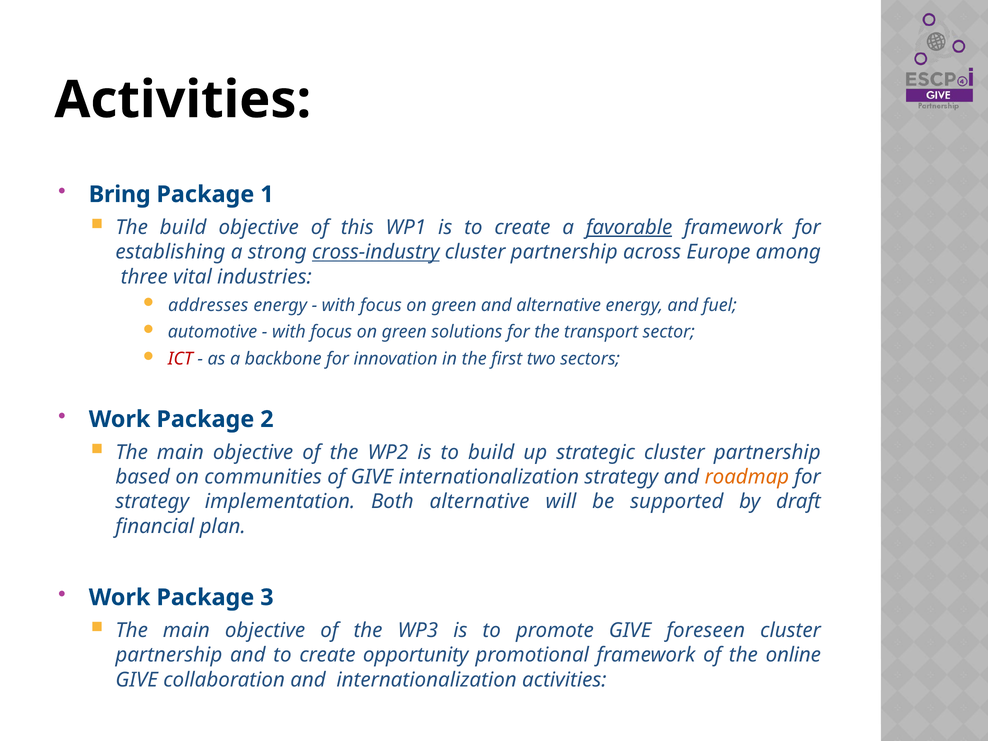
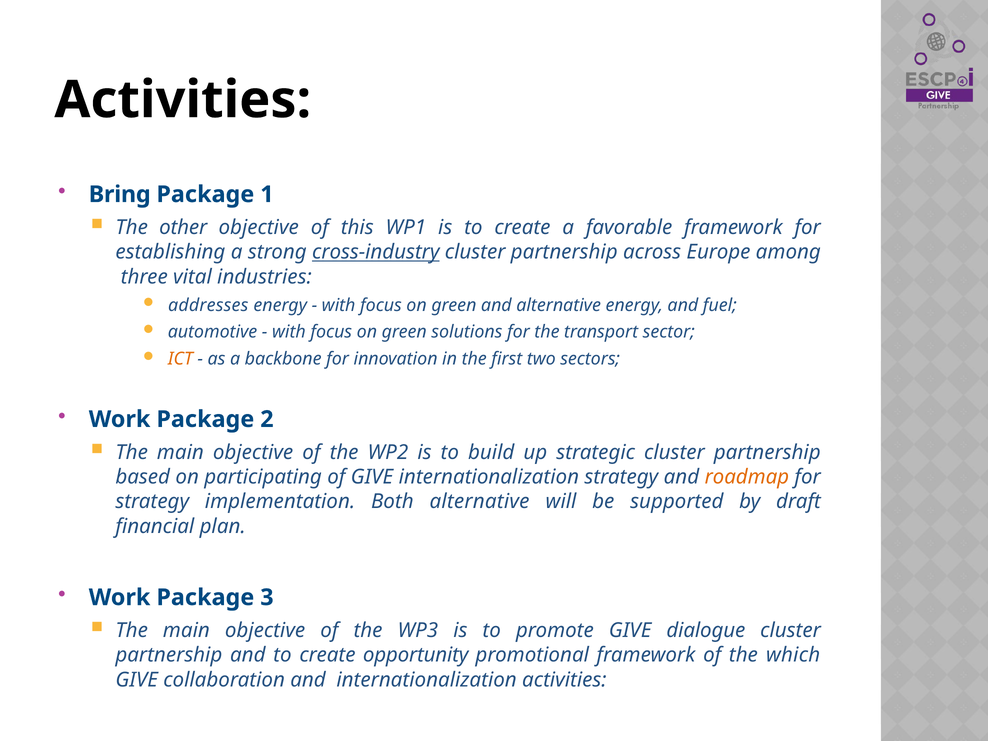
The build: build -> other
favorable underline: present -> none
ICT colour: red -> orange
communities: communities -> participating
foreseen: foreseen -> dialogue
online: online -> which
